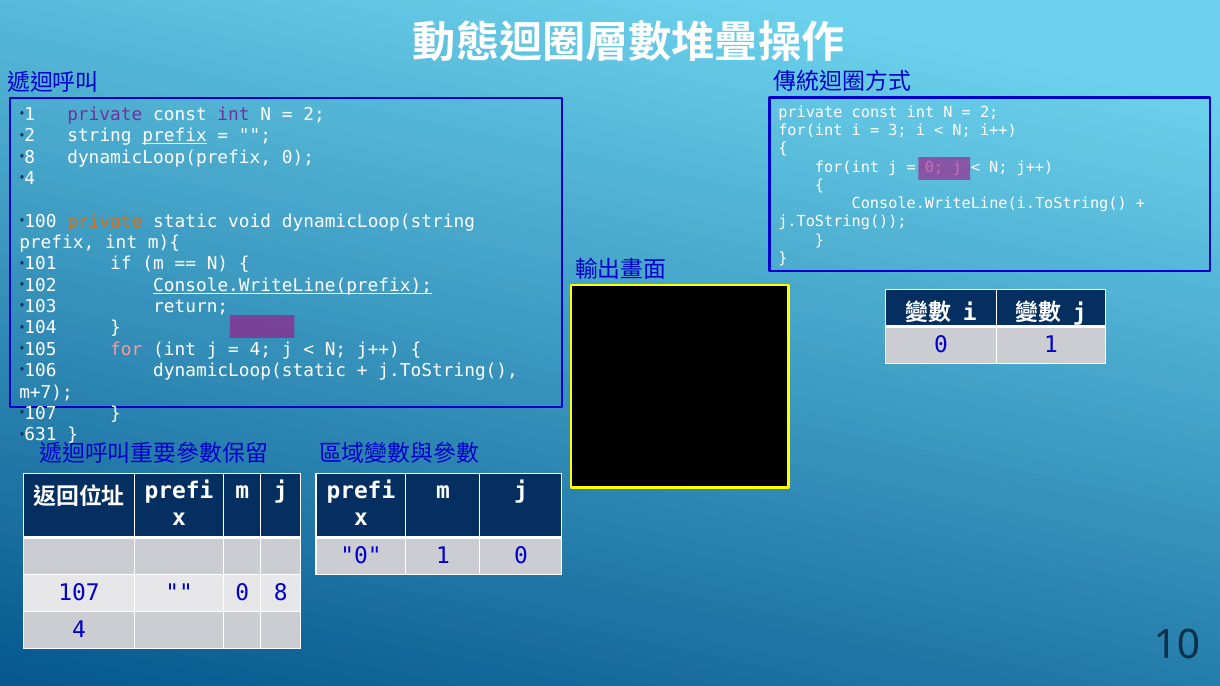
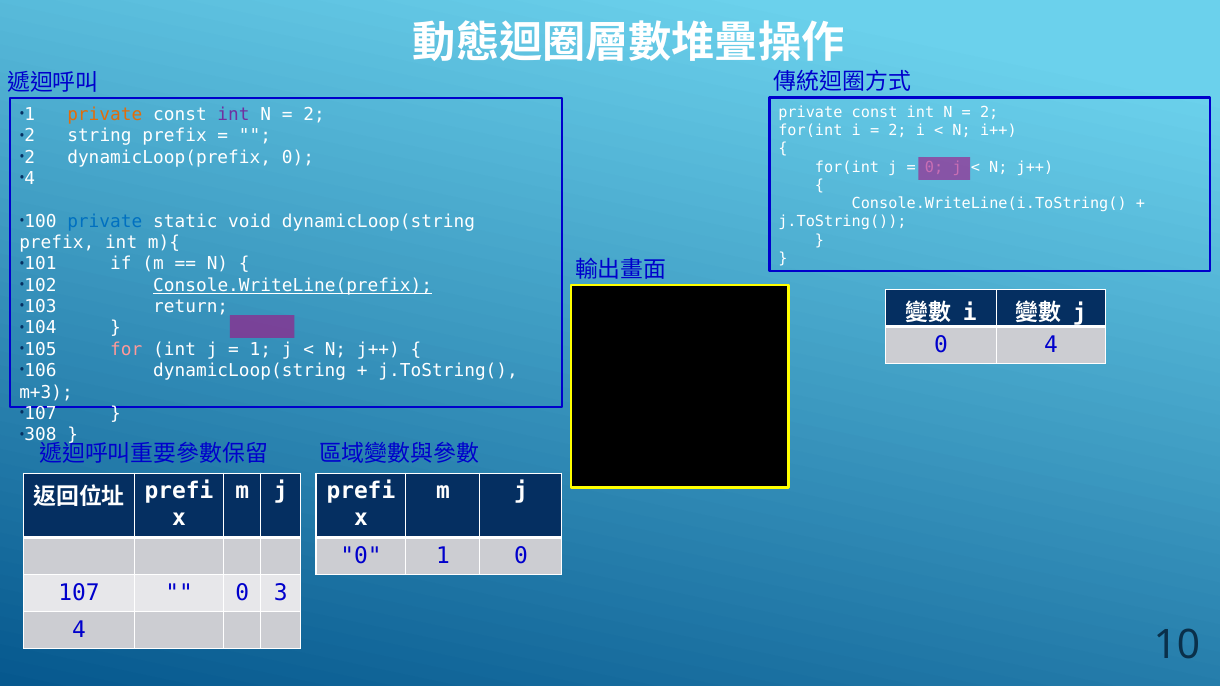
private at (105, 115) colour: purple -> orange
3 at (897, 130): 3 -> 2
prefix at (175, 136) underline: present -> none
8 at (30, 157): 8 -> 2
private at (105, 221) colour: orange -> blue
1 at (1051, 345): 1 -> 4
4 at (260, 350): 4 -> 1
106 dynamicLoop(static: dynamicLoop(static -> dynamicLoop(string
m+7: m+7 -> m+3
631: 631 -> 308
0 8: 8 -> 3
